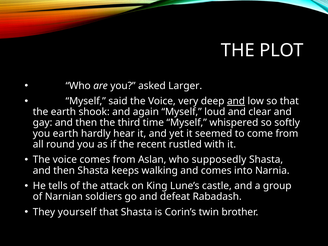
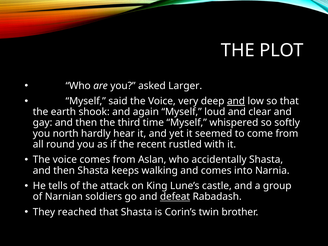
you earth: earth -> north
supposedly: supposedly -> accidentally
defeat underline: none -> present
yourself: yourself -> reached
